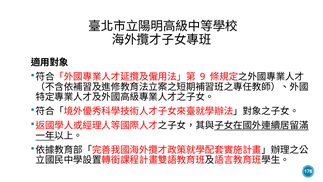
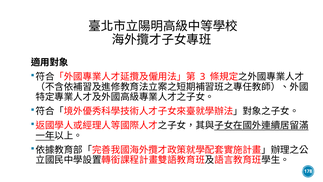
9: 9 -> 3
